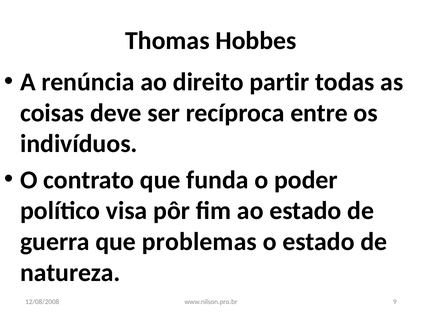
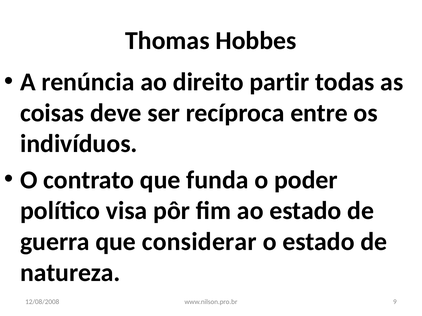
problemas: problemas -> considerar
